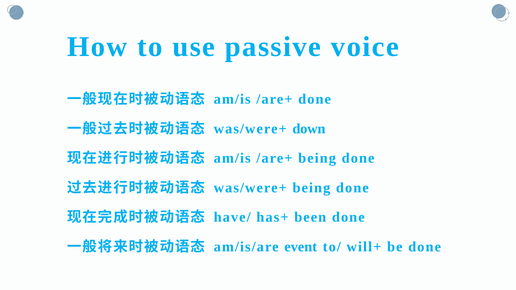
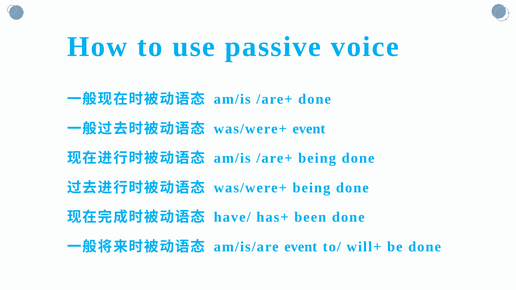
was/were+ down: down -> event
